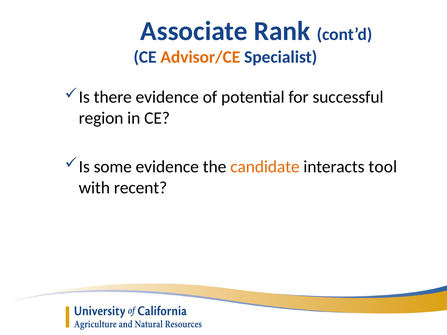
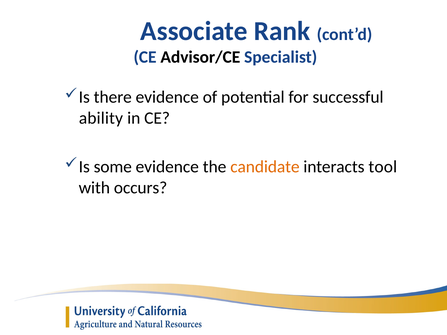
Advisor/CE colour: orange -> black
region: region -> ability
recent: recent -> occurs
